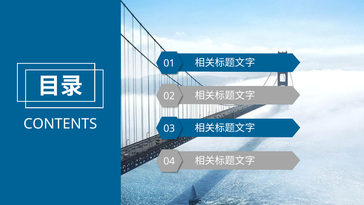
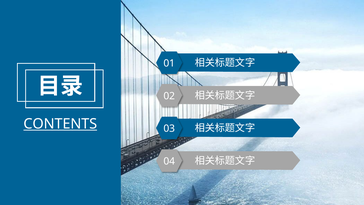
CONTENTS underline: none -> present
